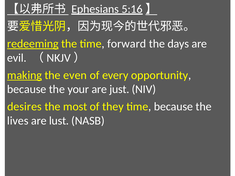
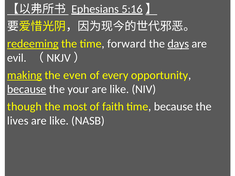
days underline: none -> present
because at (27, 89) underline: none -> present
just at (119, 89): just -> like
desires: desires -> though
they: they -> faith
lust at (59, 121): lust -> like
